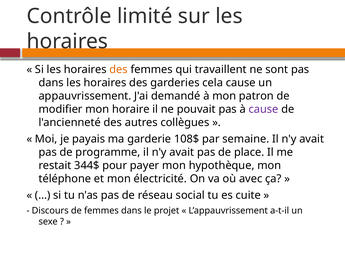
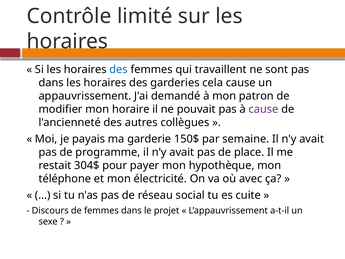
des at (119, 69) colour: orange -> blue
108$: 108$ -> 150$
344$: 344$ -> 304$
